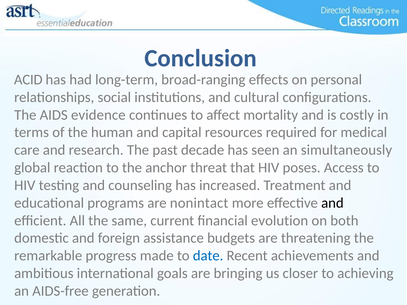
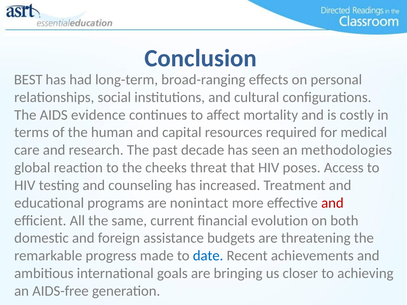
ACID: ACID -> BEST
simultaneously: simultaneously -> methodologies
anchor: anchor -> cheeks
and at (332, 203) colour: black -> red
